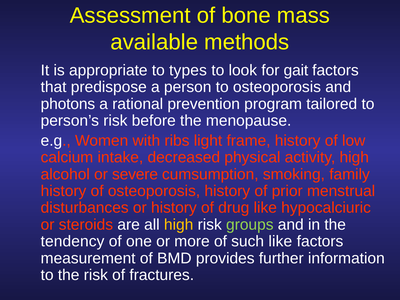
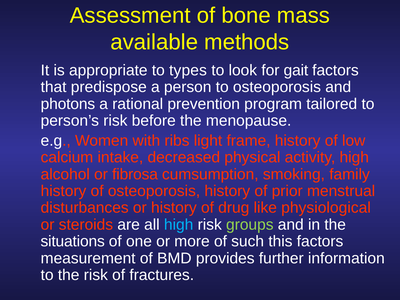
severe: severe -> fibrosa
hypocalciuric: hypocalciuric -> physiological
high at (179, 225) colour: yellow -> light blue
tendency: tendency -> situations
such like: like -> this
